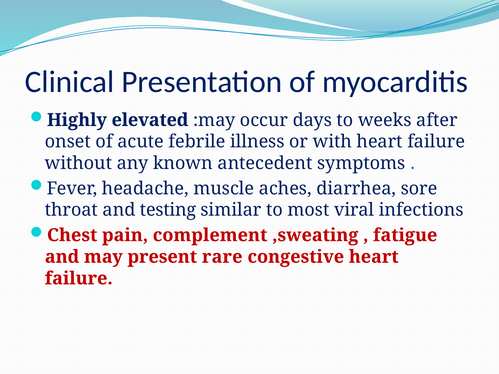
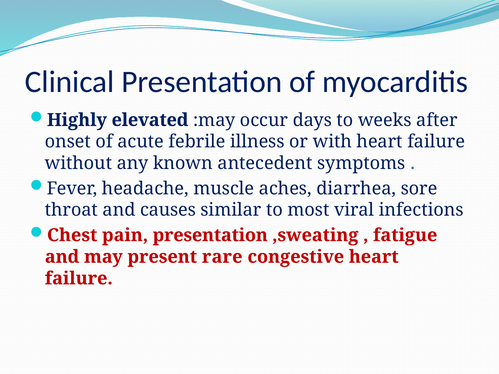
testing: testing -> causes
pain complement: complement -> presentation
